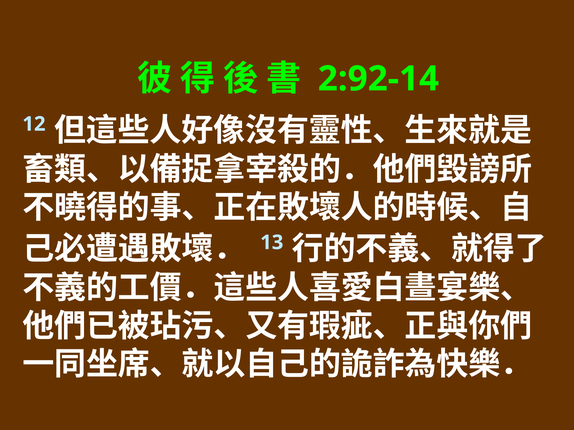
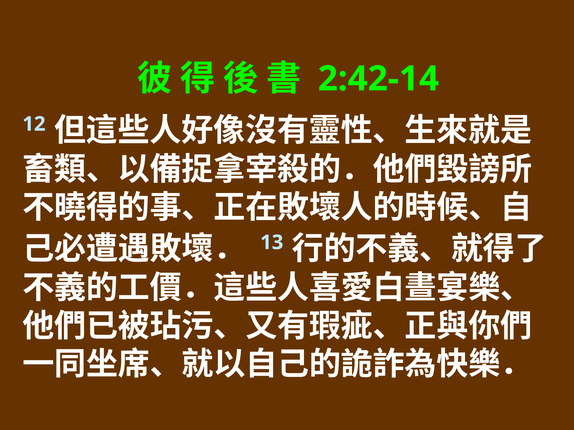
2:92-14: 2:92-14 -> 2:42-14
